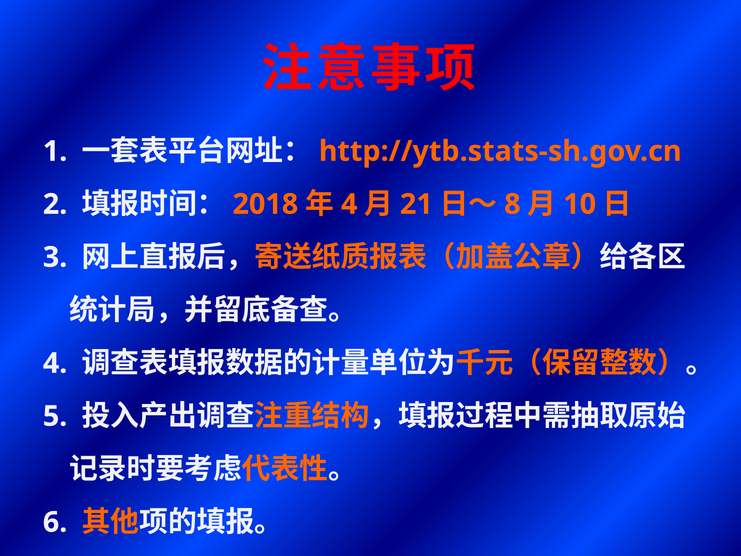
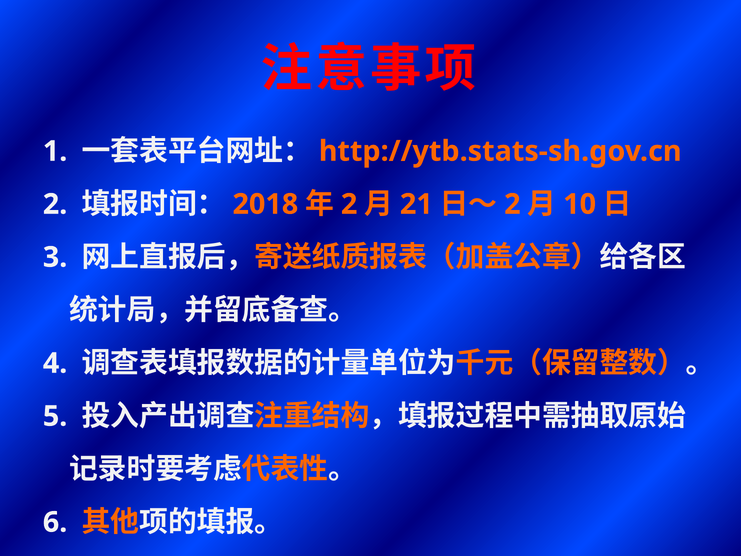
4 at (349, 204): 4 -> 2
8 at (512, 204): 8 -> 2
